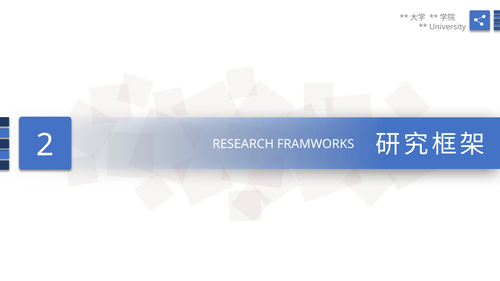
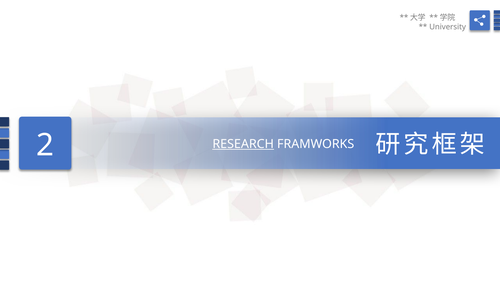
RESEARCH underline: none -> present
